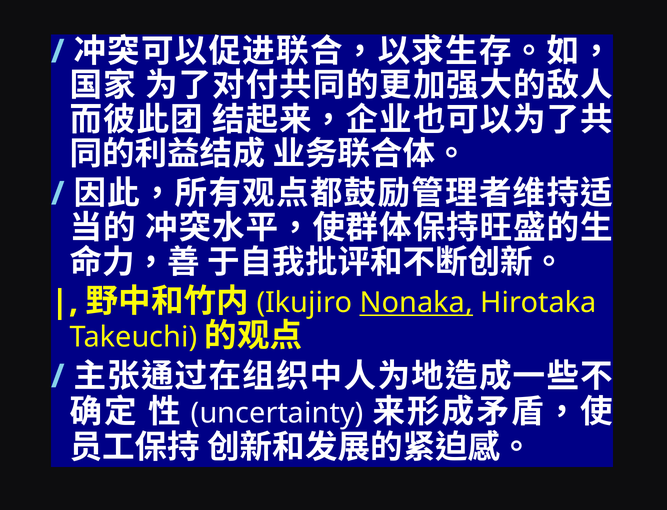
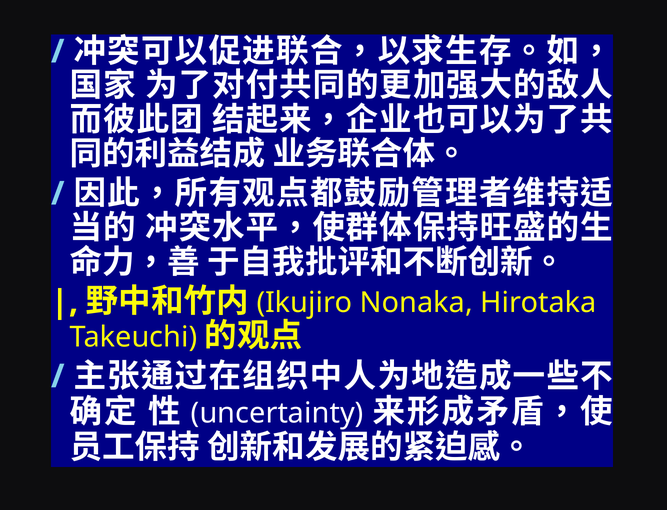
Nonaka underline: present -> none
